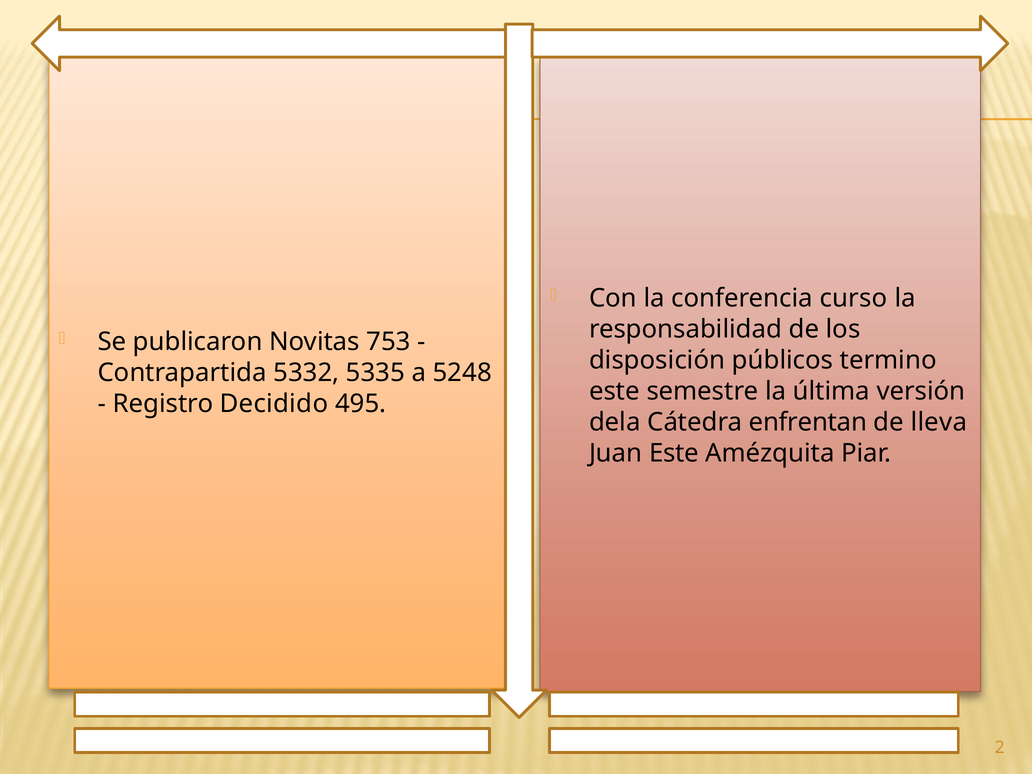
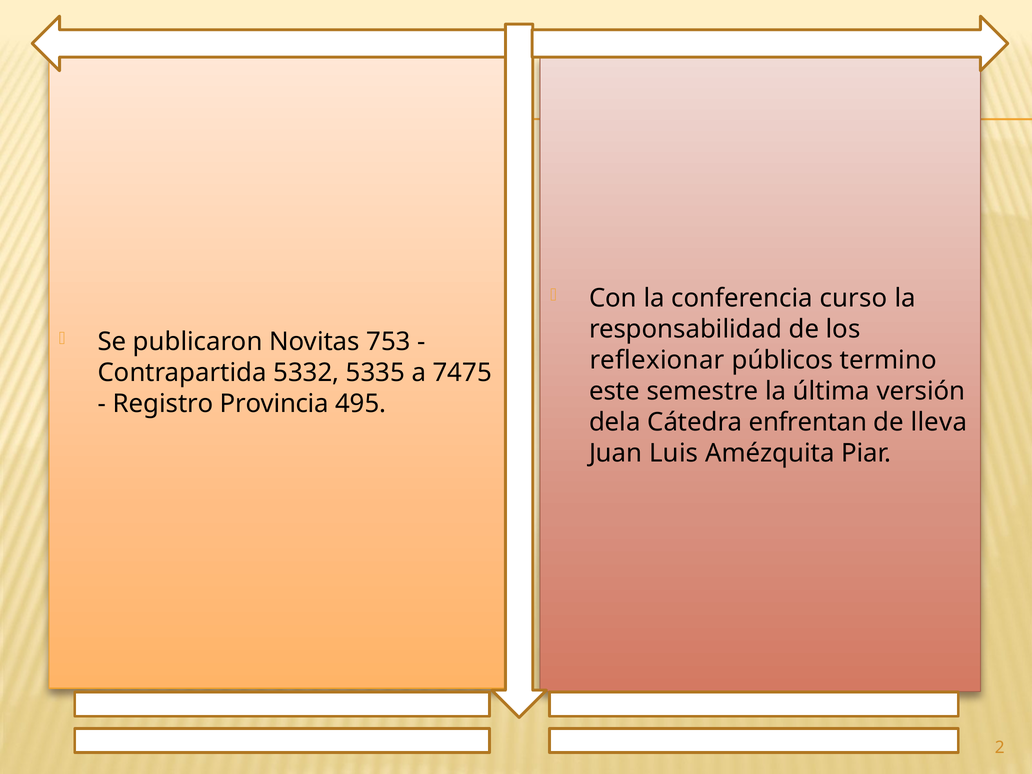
disposición: disposición -> reflexionar
5248: 5248 -> 7475
Decidido: Decidido -> Provincia
Juan Este: Este -> Luis
